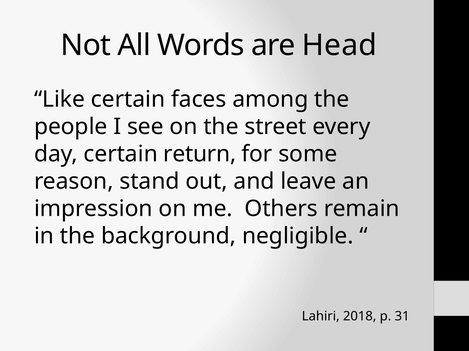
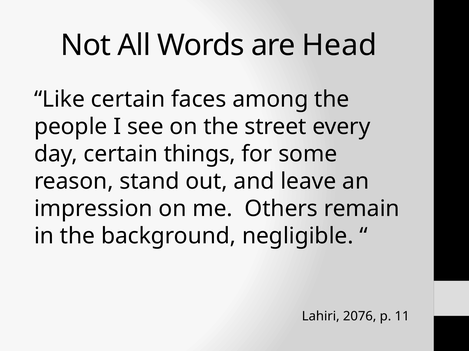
return: return -> things
2018: 2018 -> 2076
31: 31 -> 11
